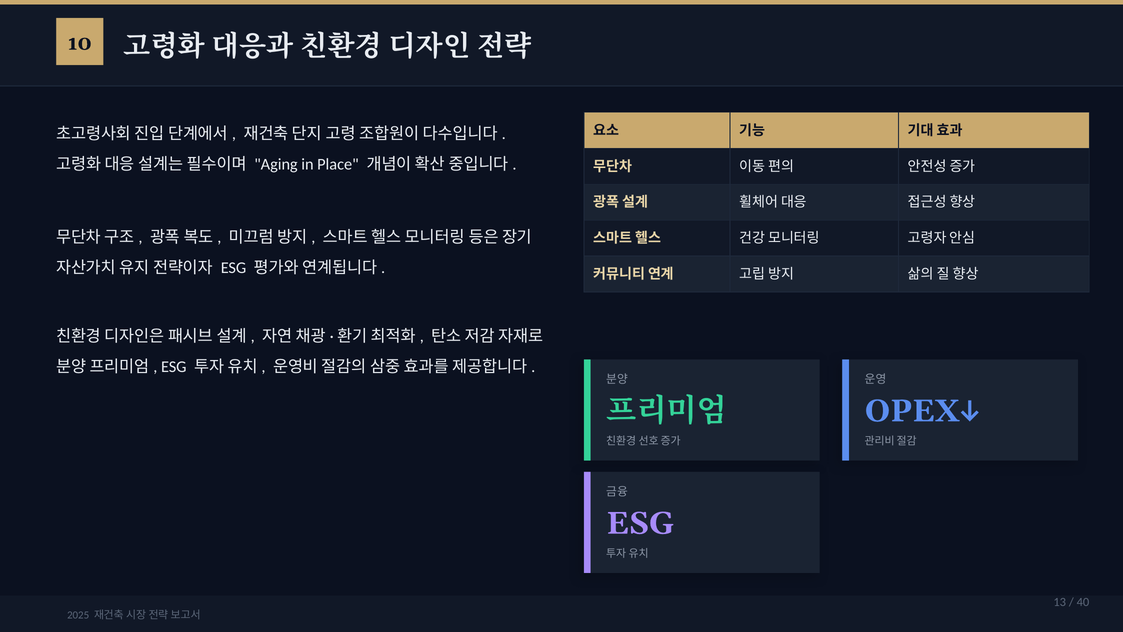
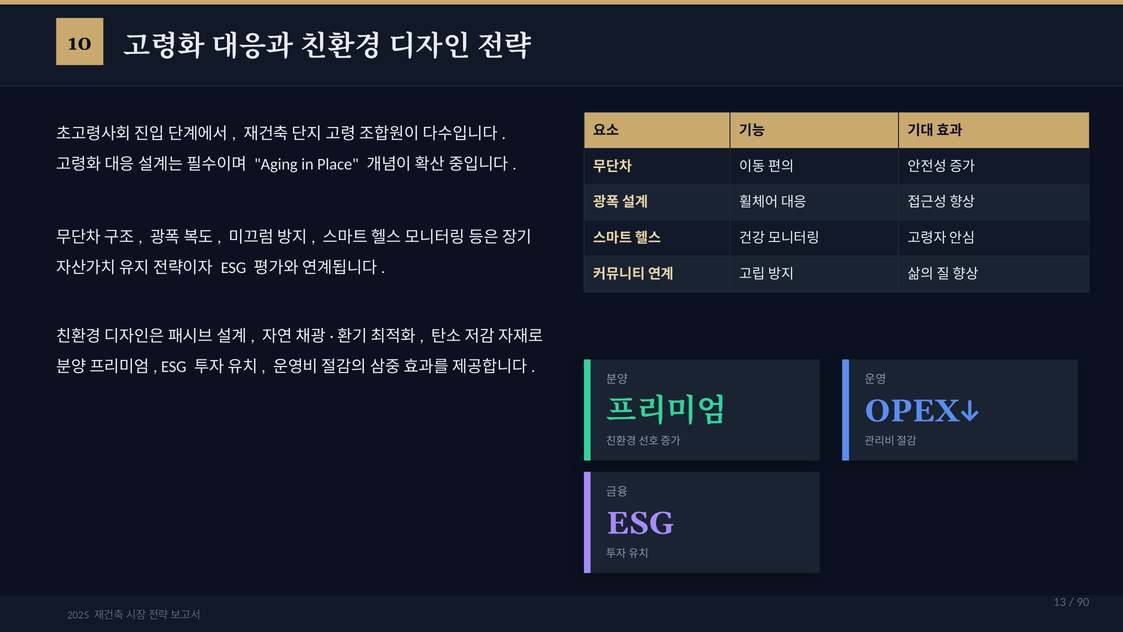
40: 40 -> 90
